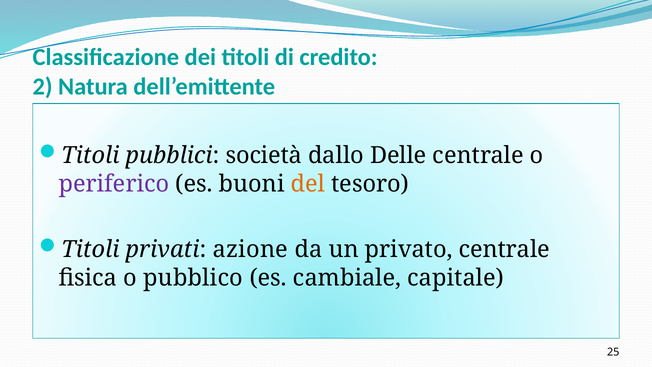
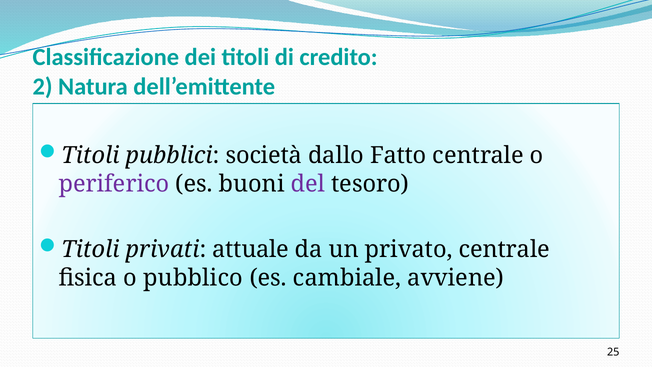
Delle: Delle -> Fatto
del colour: orange -> purple
azione: azione -> attuale
capitale: capitale -> avviene
